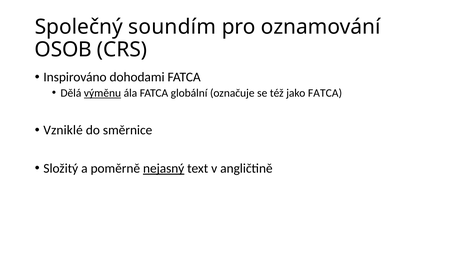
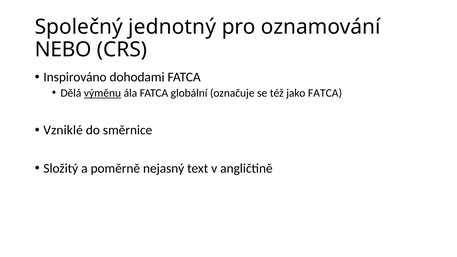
soundím: soundím -> jednotný
OSOB: OSOB -> NEBO
nejasný underline: present -> none
